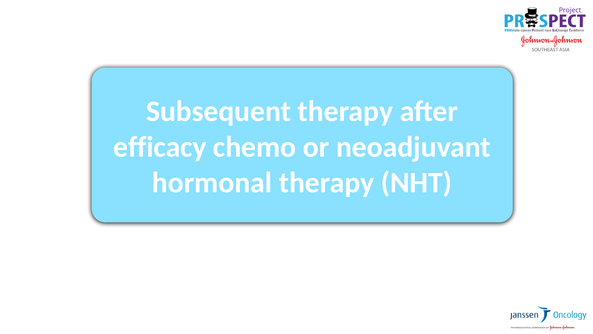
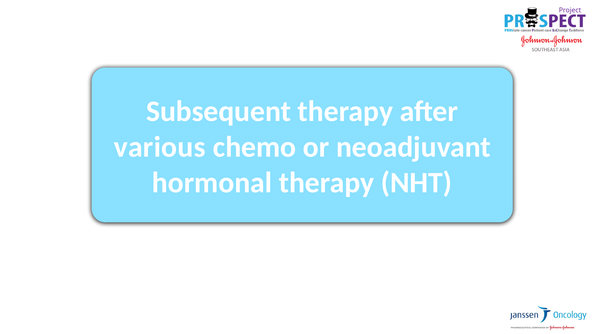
efficacy: efficacy -> various
